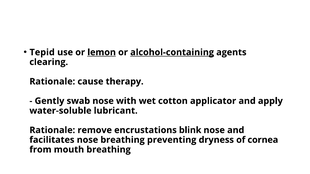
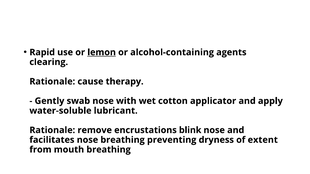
Tepid: Tepid -> Rapid
alcohol-containing underline: present -> none
cornea: cornea -> extent
